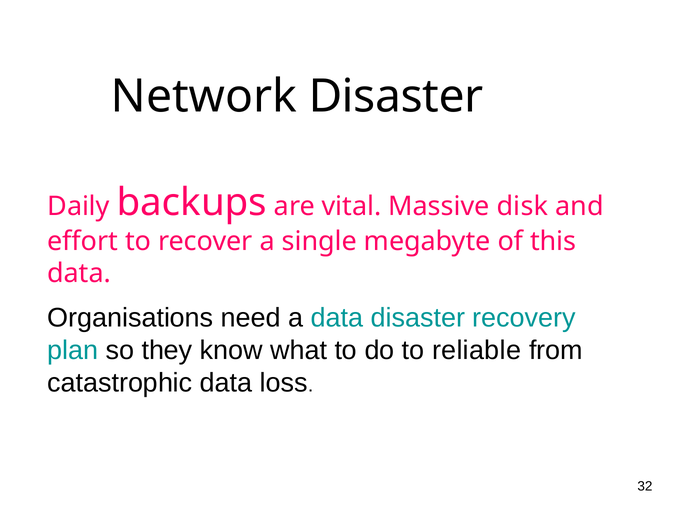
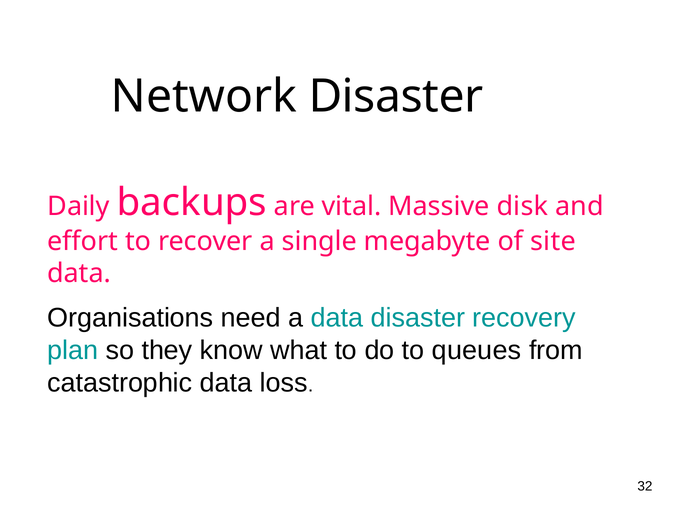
this: this -> site
reliable: reliable -> queues
